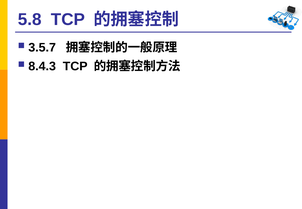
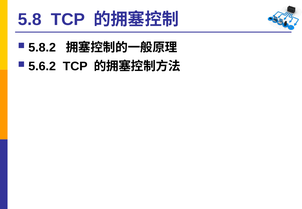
3.5.7: 3.5.7 -> 5.8.2
8.4.3: 8.4.3 -> 5.6.2
